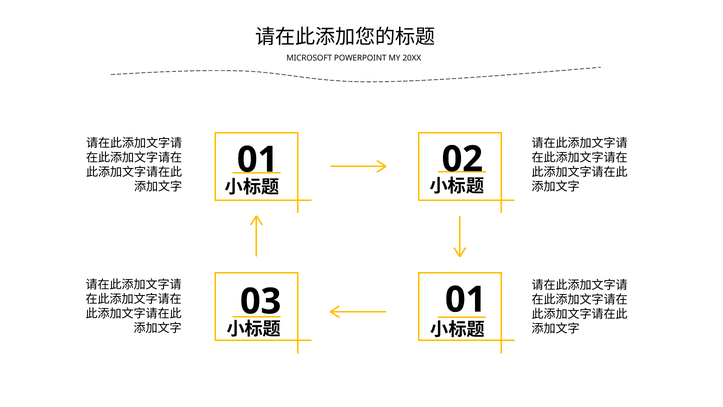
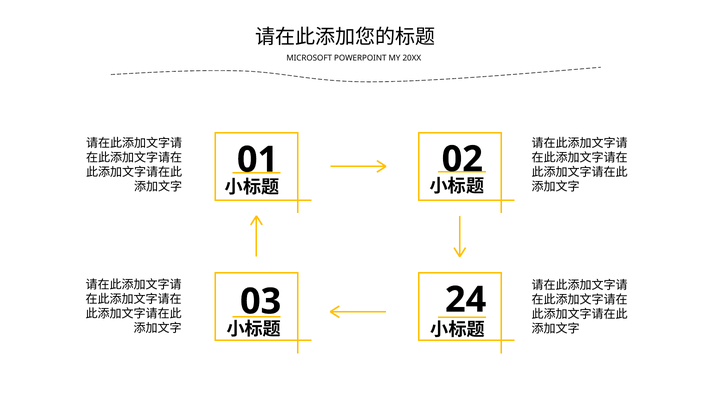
01 at (466, 300): 01 -> 24
